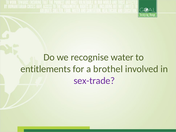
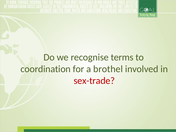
water: water -> terms
entitlements: entitlements -> coordination
sex-trade colour: purple -> red
